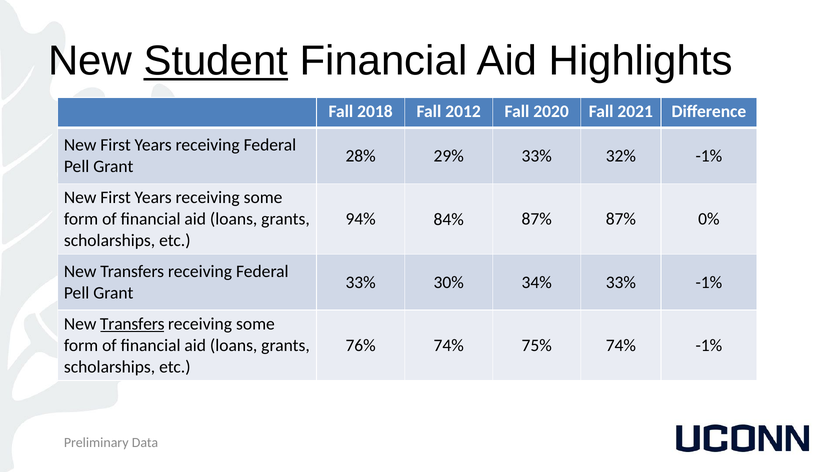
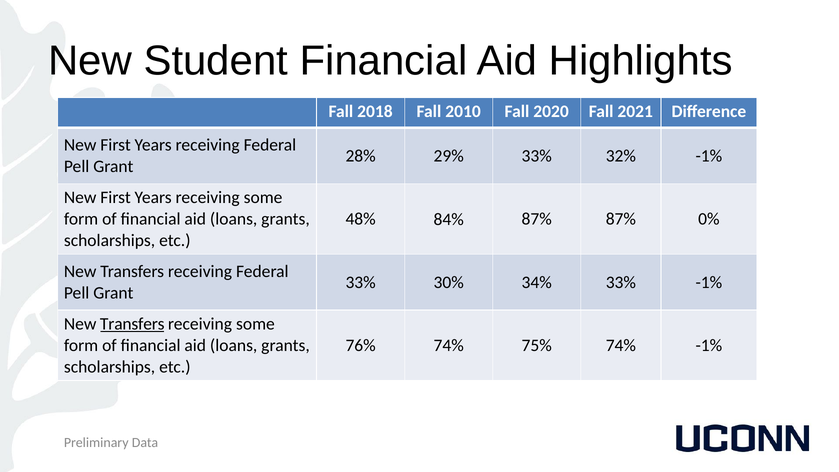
Student underline: present -> none
2012: 2012 -> 2010
94%: 94% -> 48%
